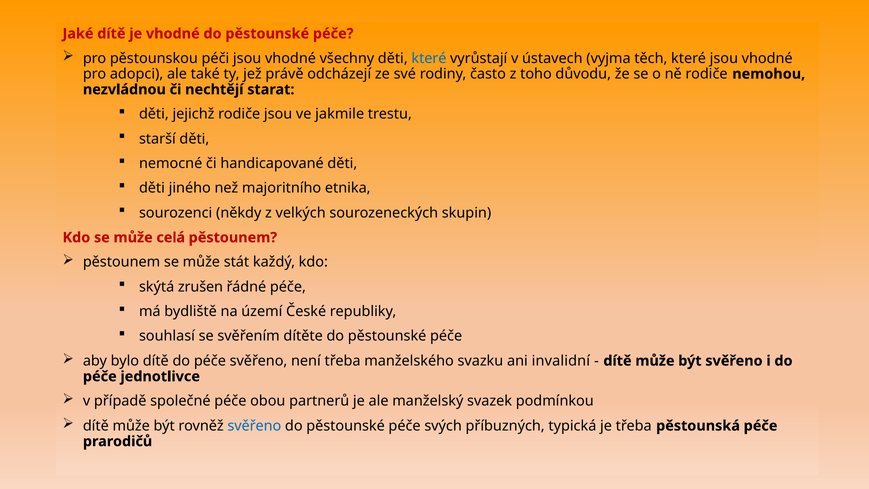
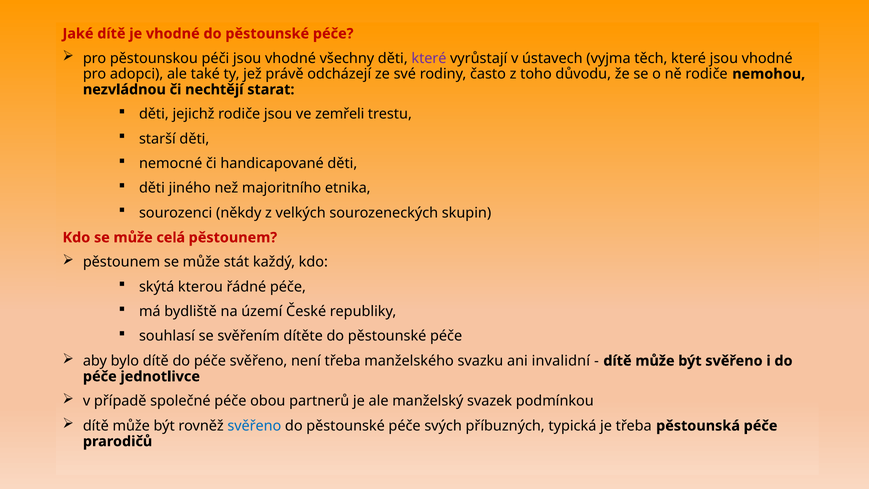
které at (429, 58) colour: blue -> purple
jakmile: jakmile -> zemřeli
zrušen: zrušen -> kterou
